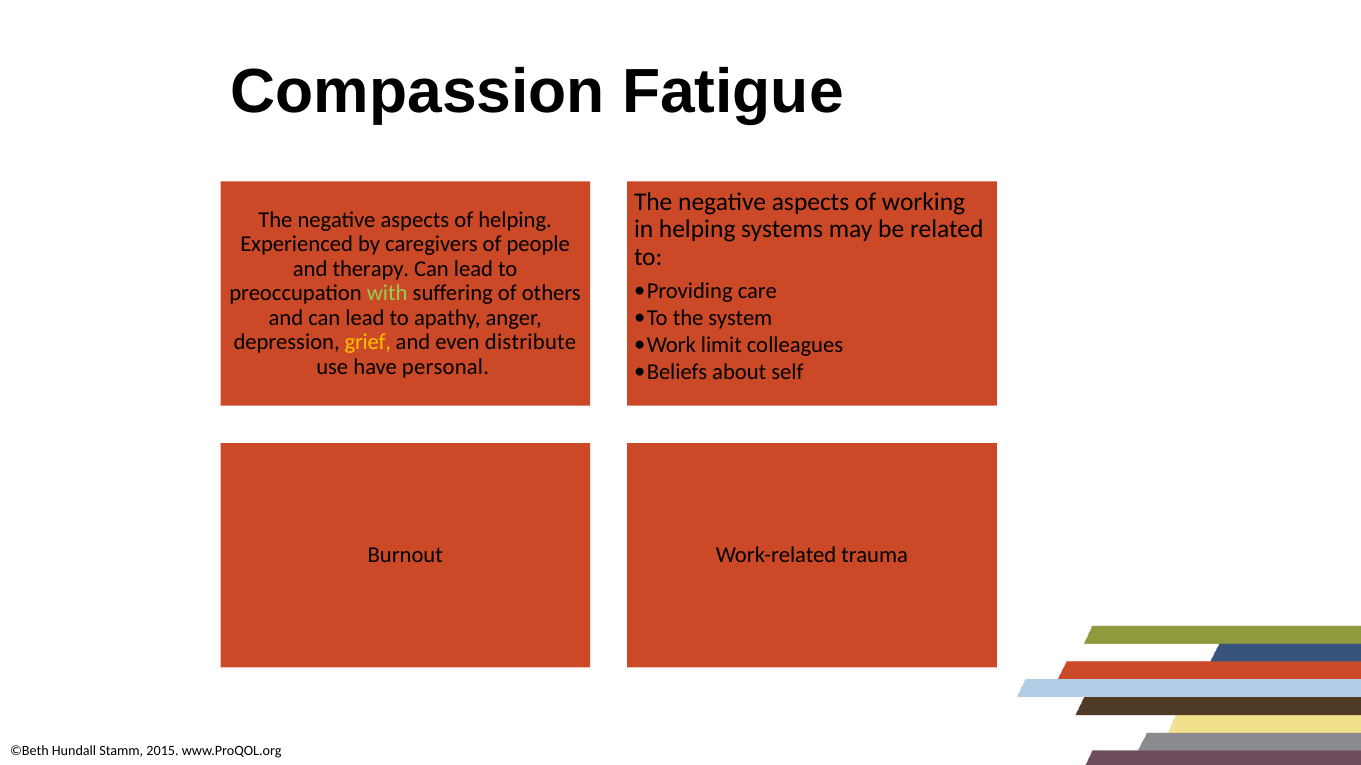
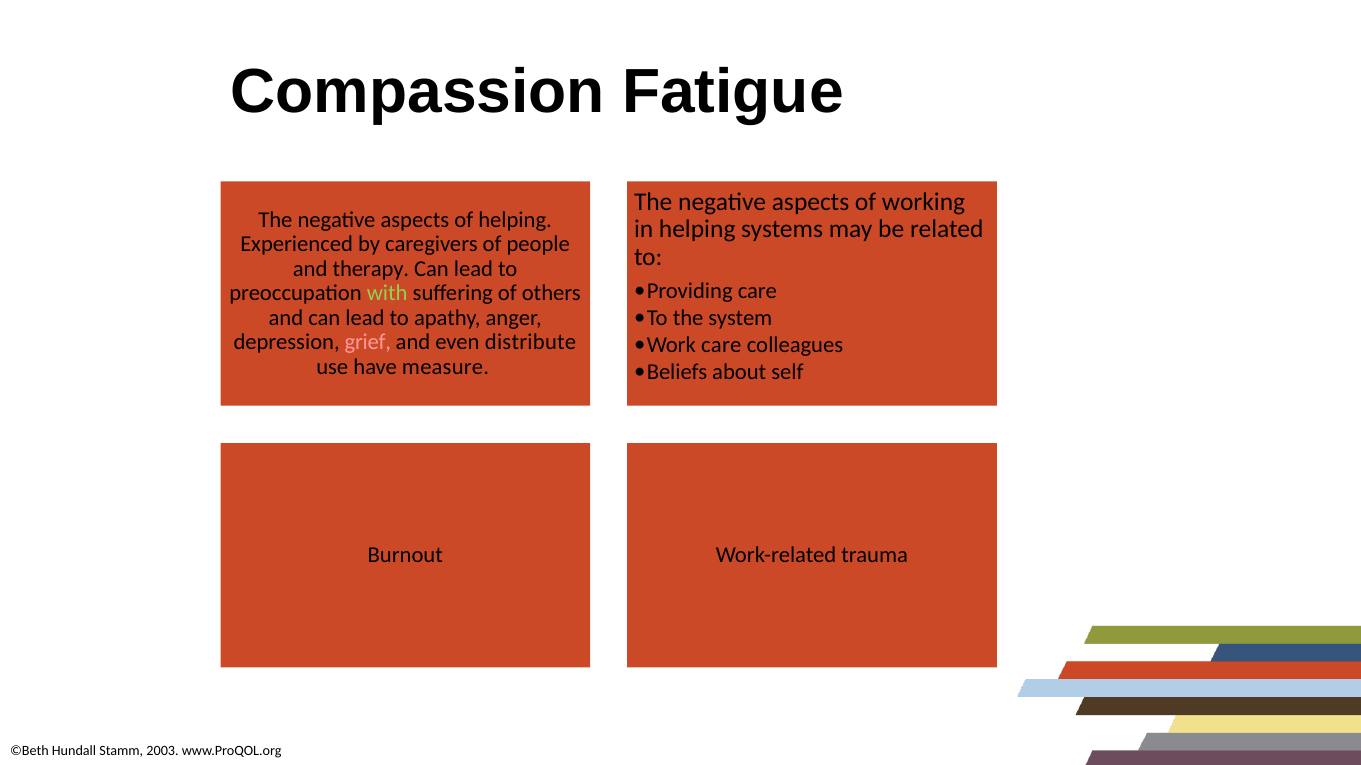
grief colour: yellow -> pink
Work limit: limit -> care
personal: personal -> measure
2015: 2015 -> 2003
